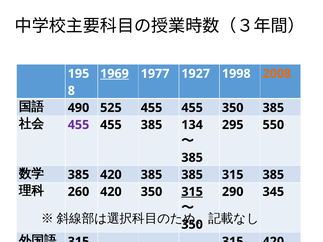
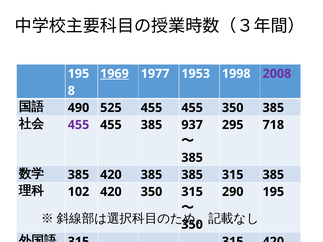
1927: 1927 -> 1953
2008 colour: orange -> purple
134: 134 -> 937
550: 550 -> 718
260: 260 -> 102
315 at (192, 192) underline: present -> none
290 345: 345 -> 195
